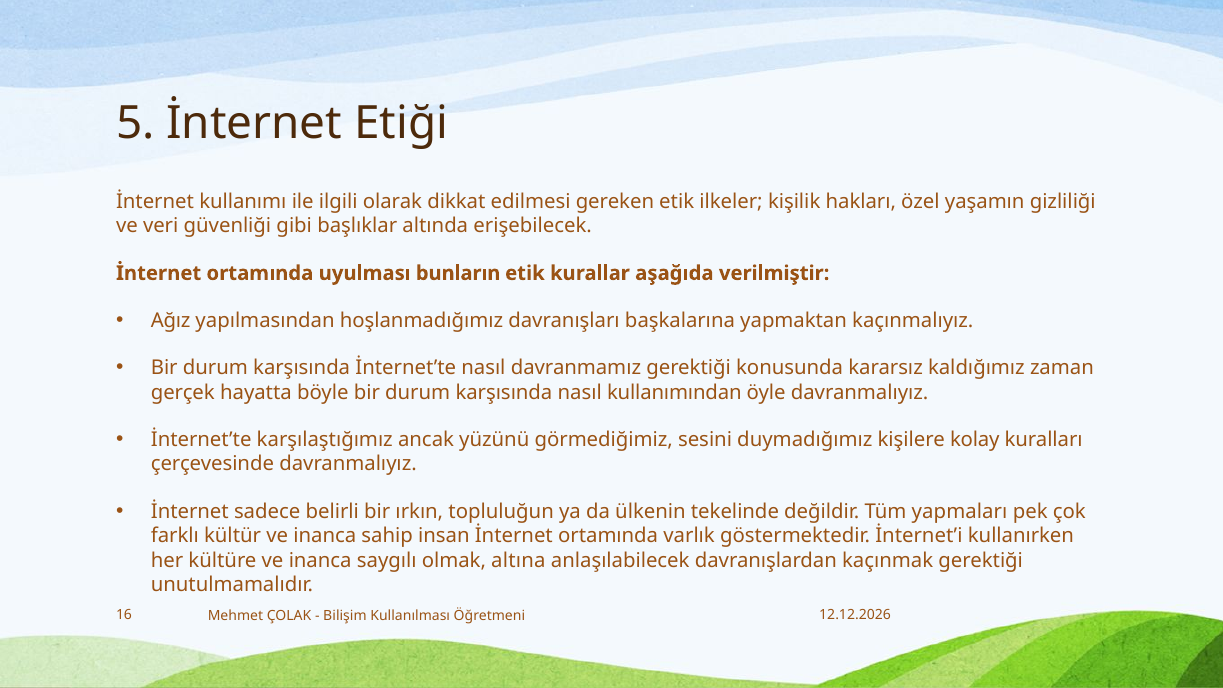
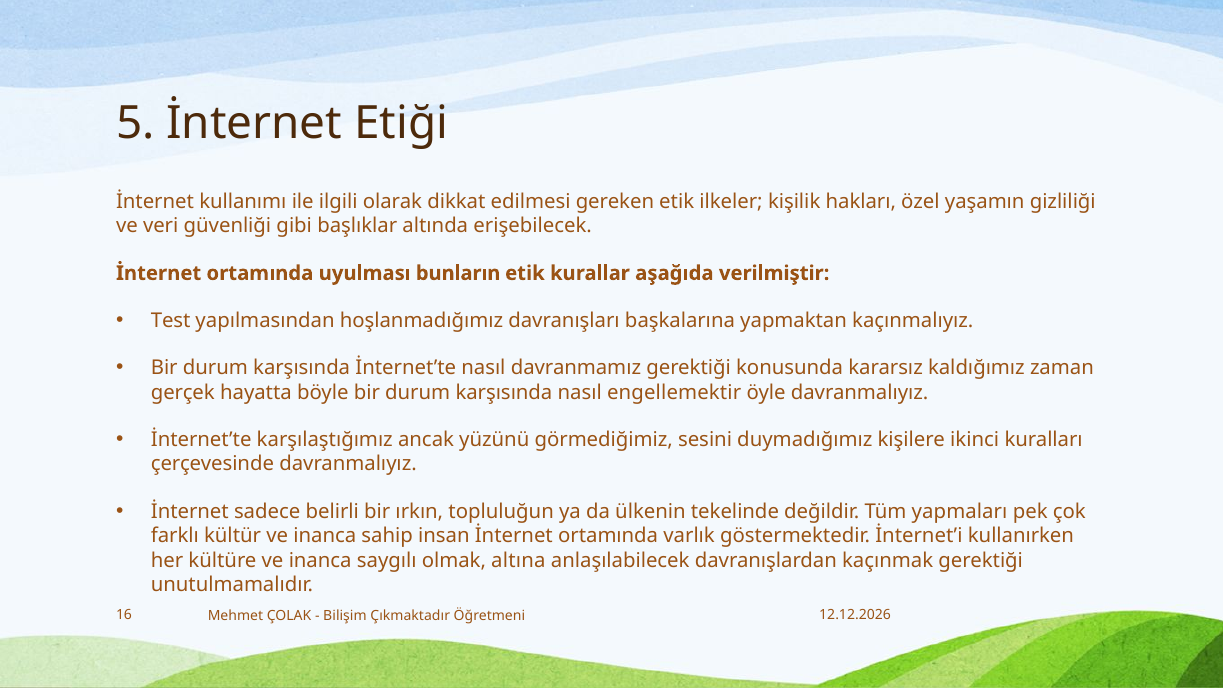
Ağız: Ağız -> Test
kullanımından: kullanımından -> engellemektir
kolay: kolay -> ikinci
Kullanılması: Kullanılması -> Çıkmaktadır
